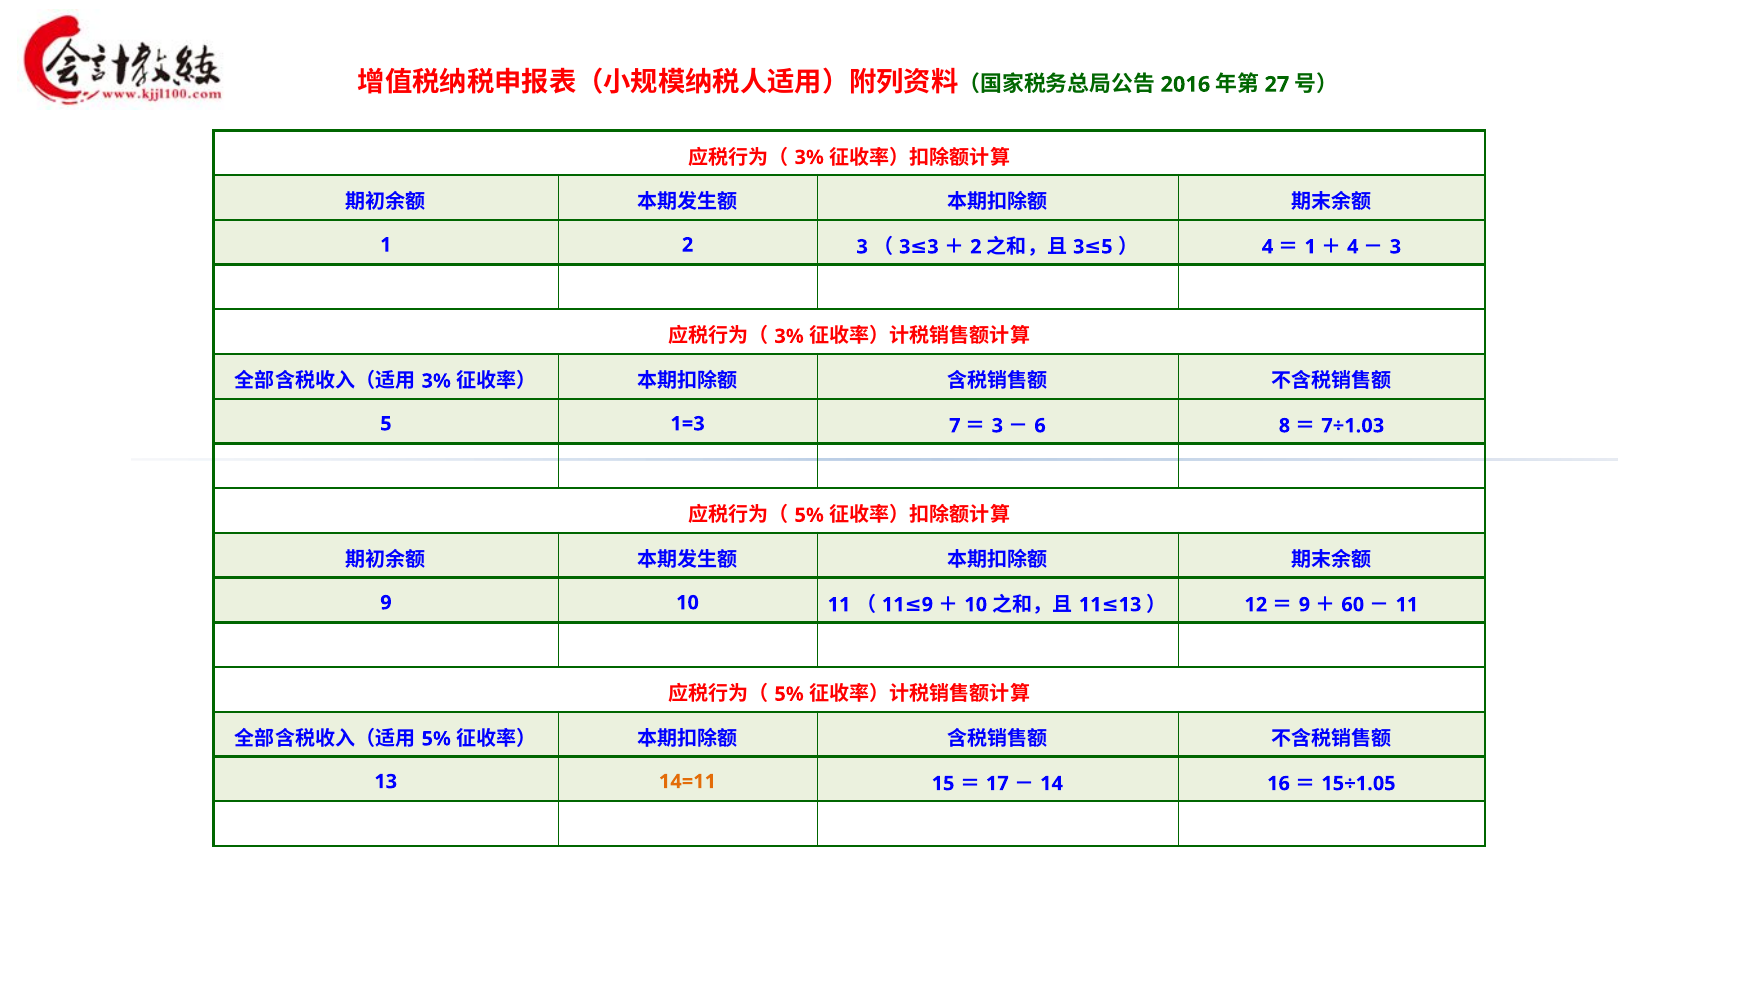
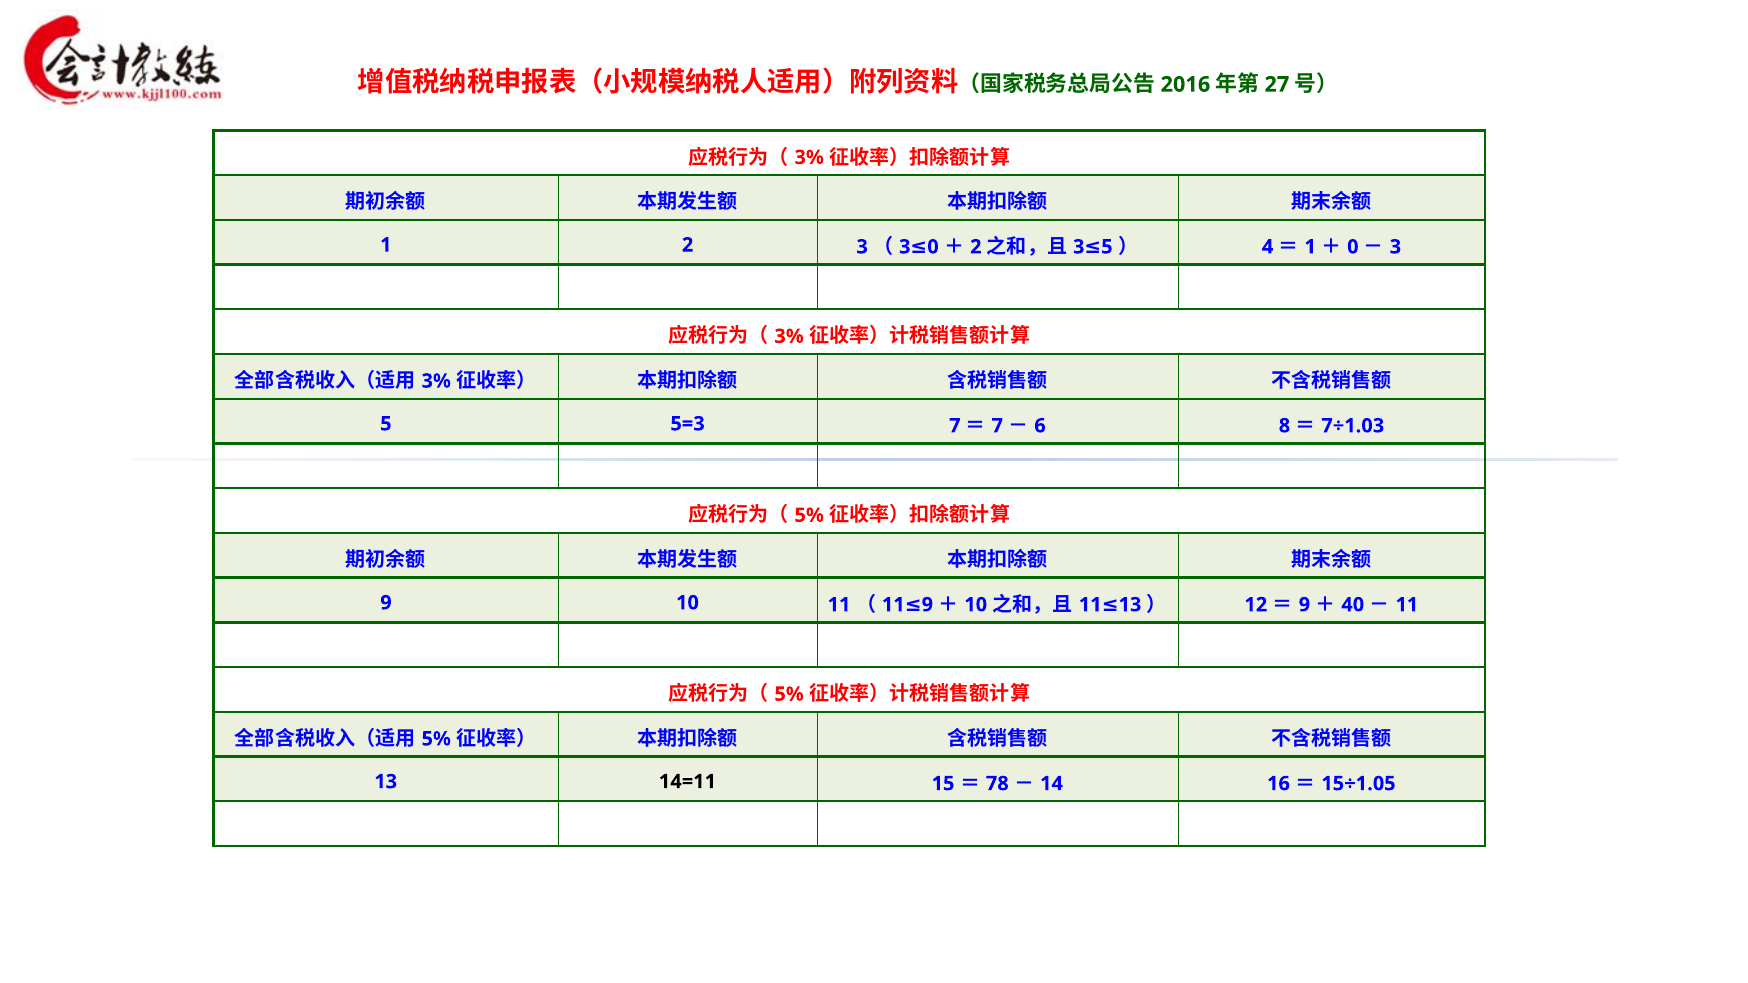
4 at (1353, 247): 4 -> 0
3 at (933, 247): 3 -> 0
1=3: 1=3 -> 5=3
3 at (997, 426): 3 -> 7
60: 60 -> 40
14=11 colour: orange -> black
17: 17 -> 78
